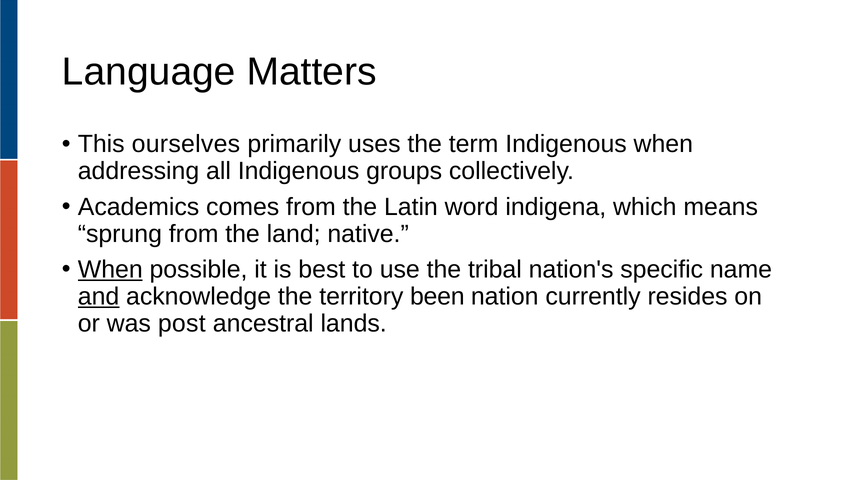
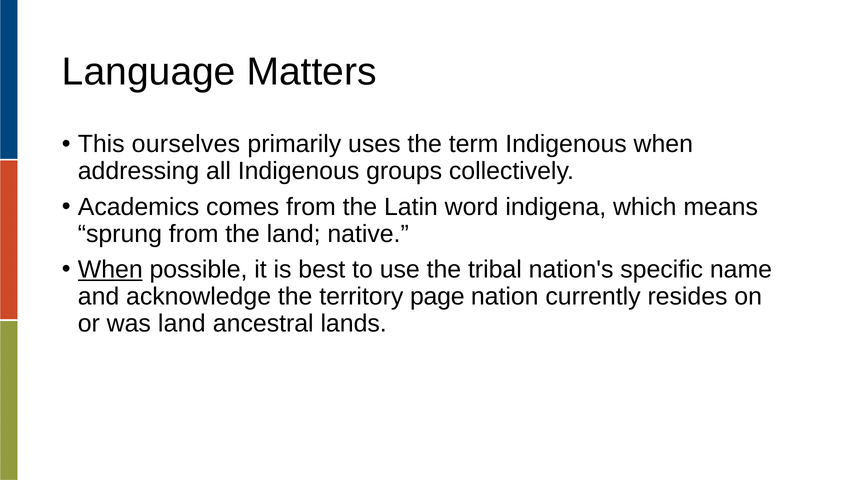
and underline: present -> none
been: been -> page
was post: post -> land
